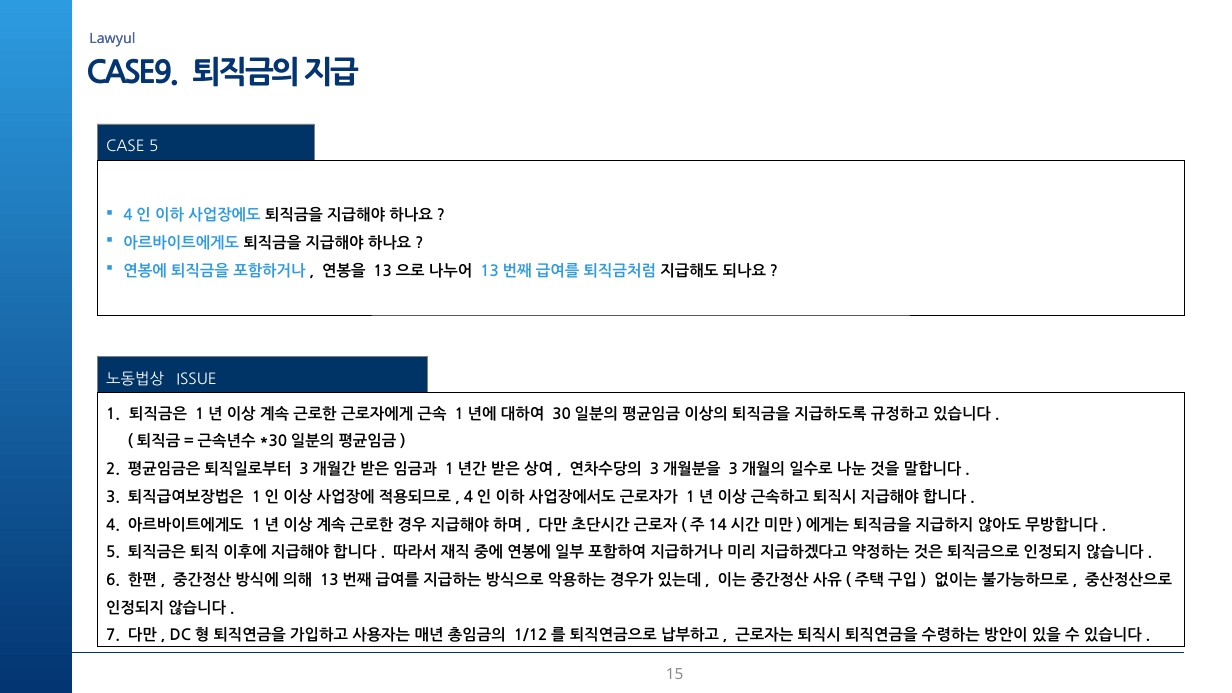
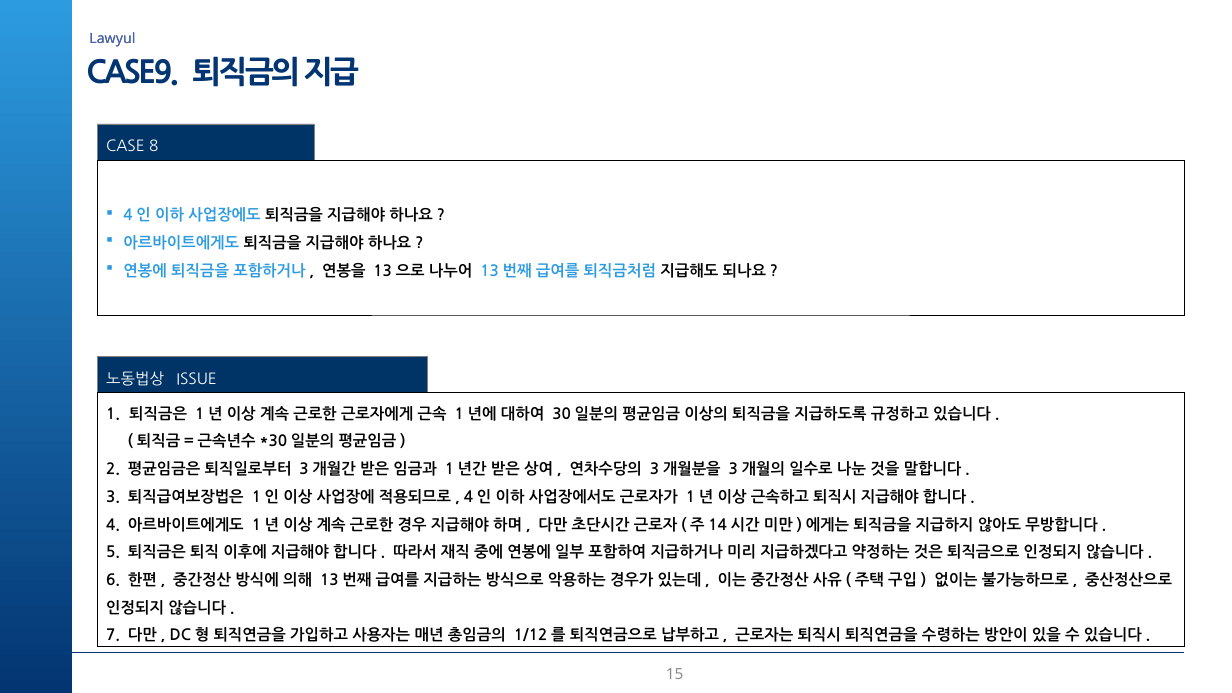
CASE 5: 5 -> 8
